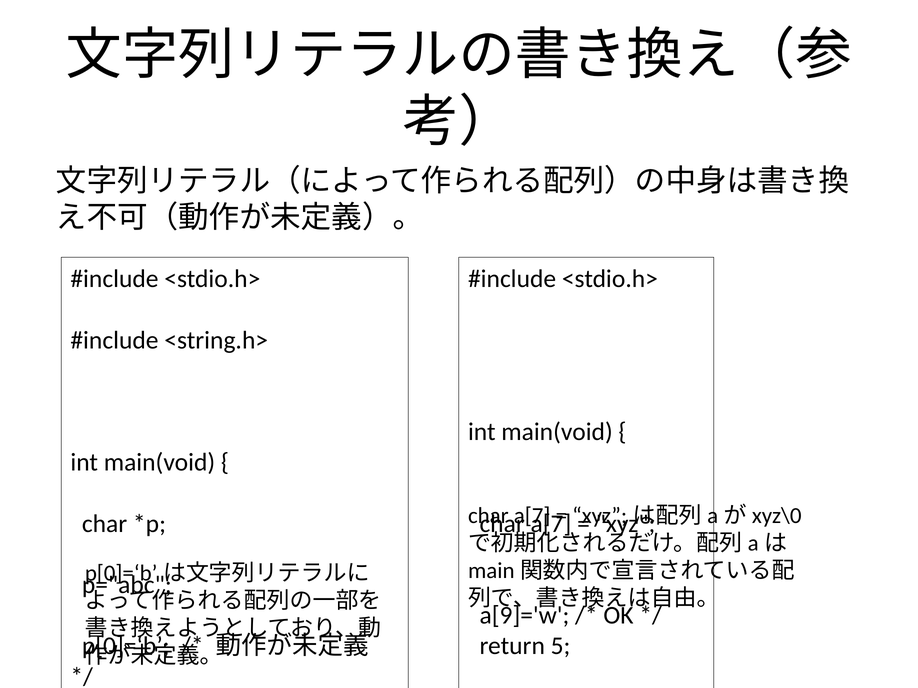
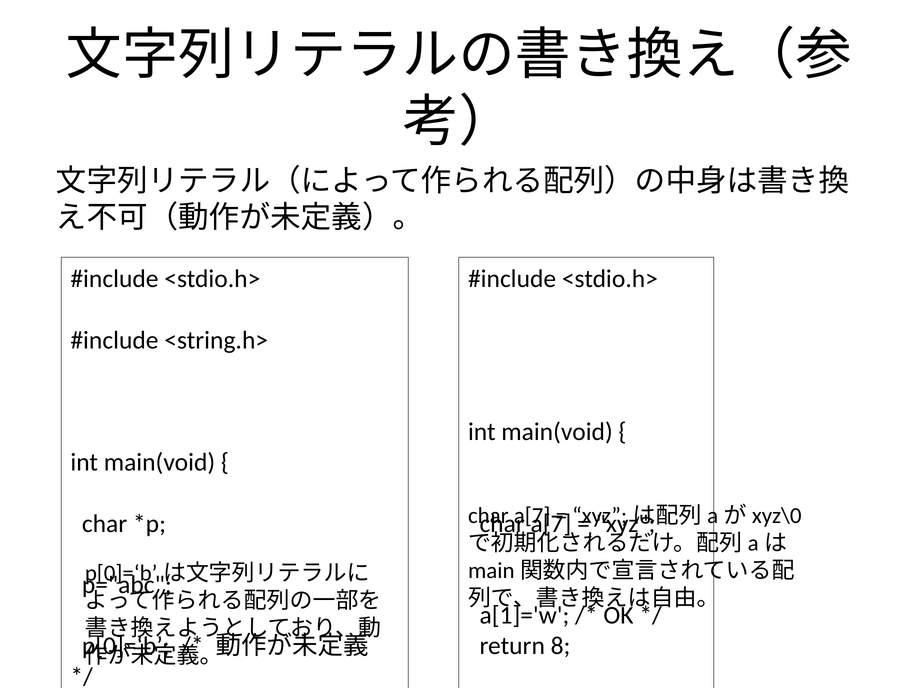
a[9]='w: a[9]='w -> a[1]='w
5: 5 -> 8
